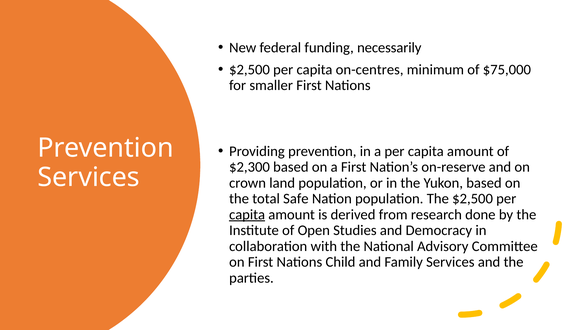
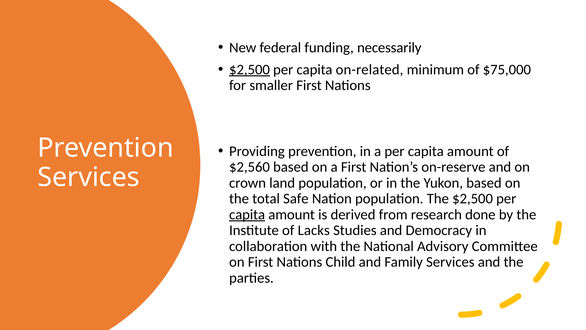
$2,500 at (250, 69) underline: none -> present
on-centres: on-centres -> on-related
$2,300: $2,300 -> $2,560
Open: Open -> Lacks
